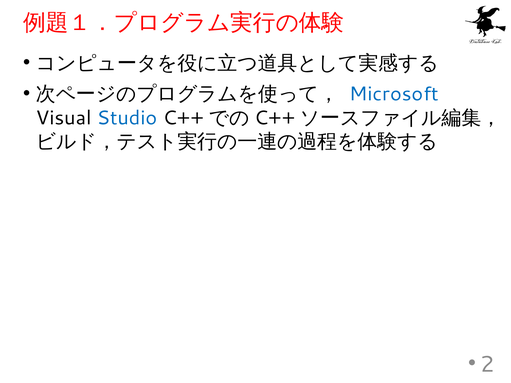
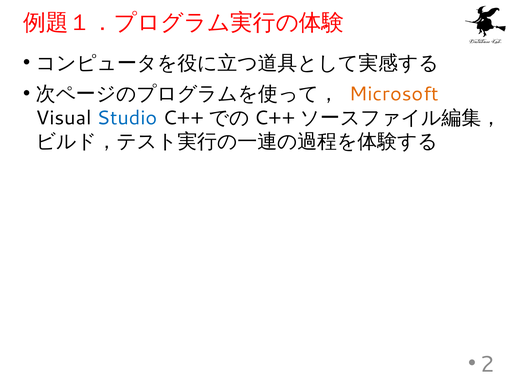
Microsoft colour: blue -> orange
